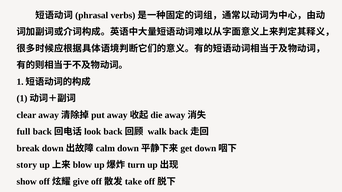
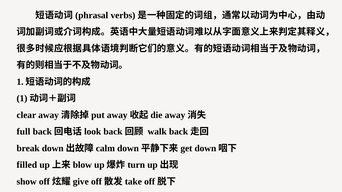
story: story -> filled
